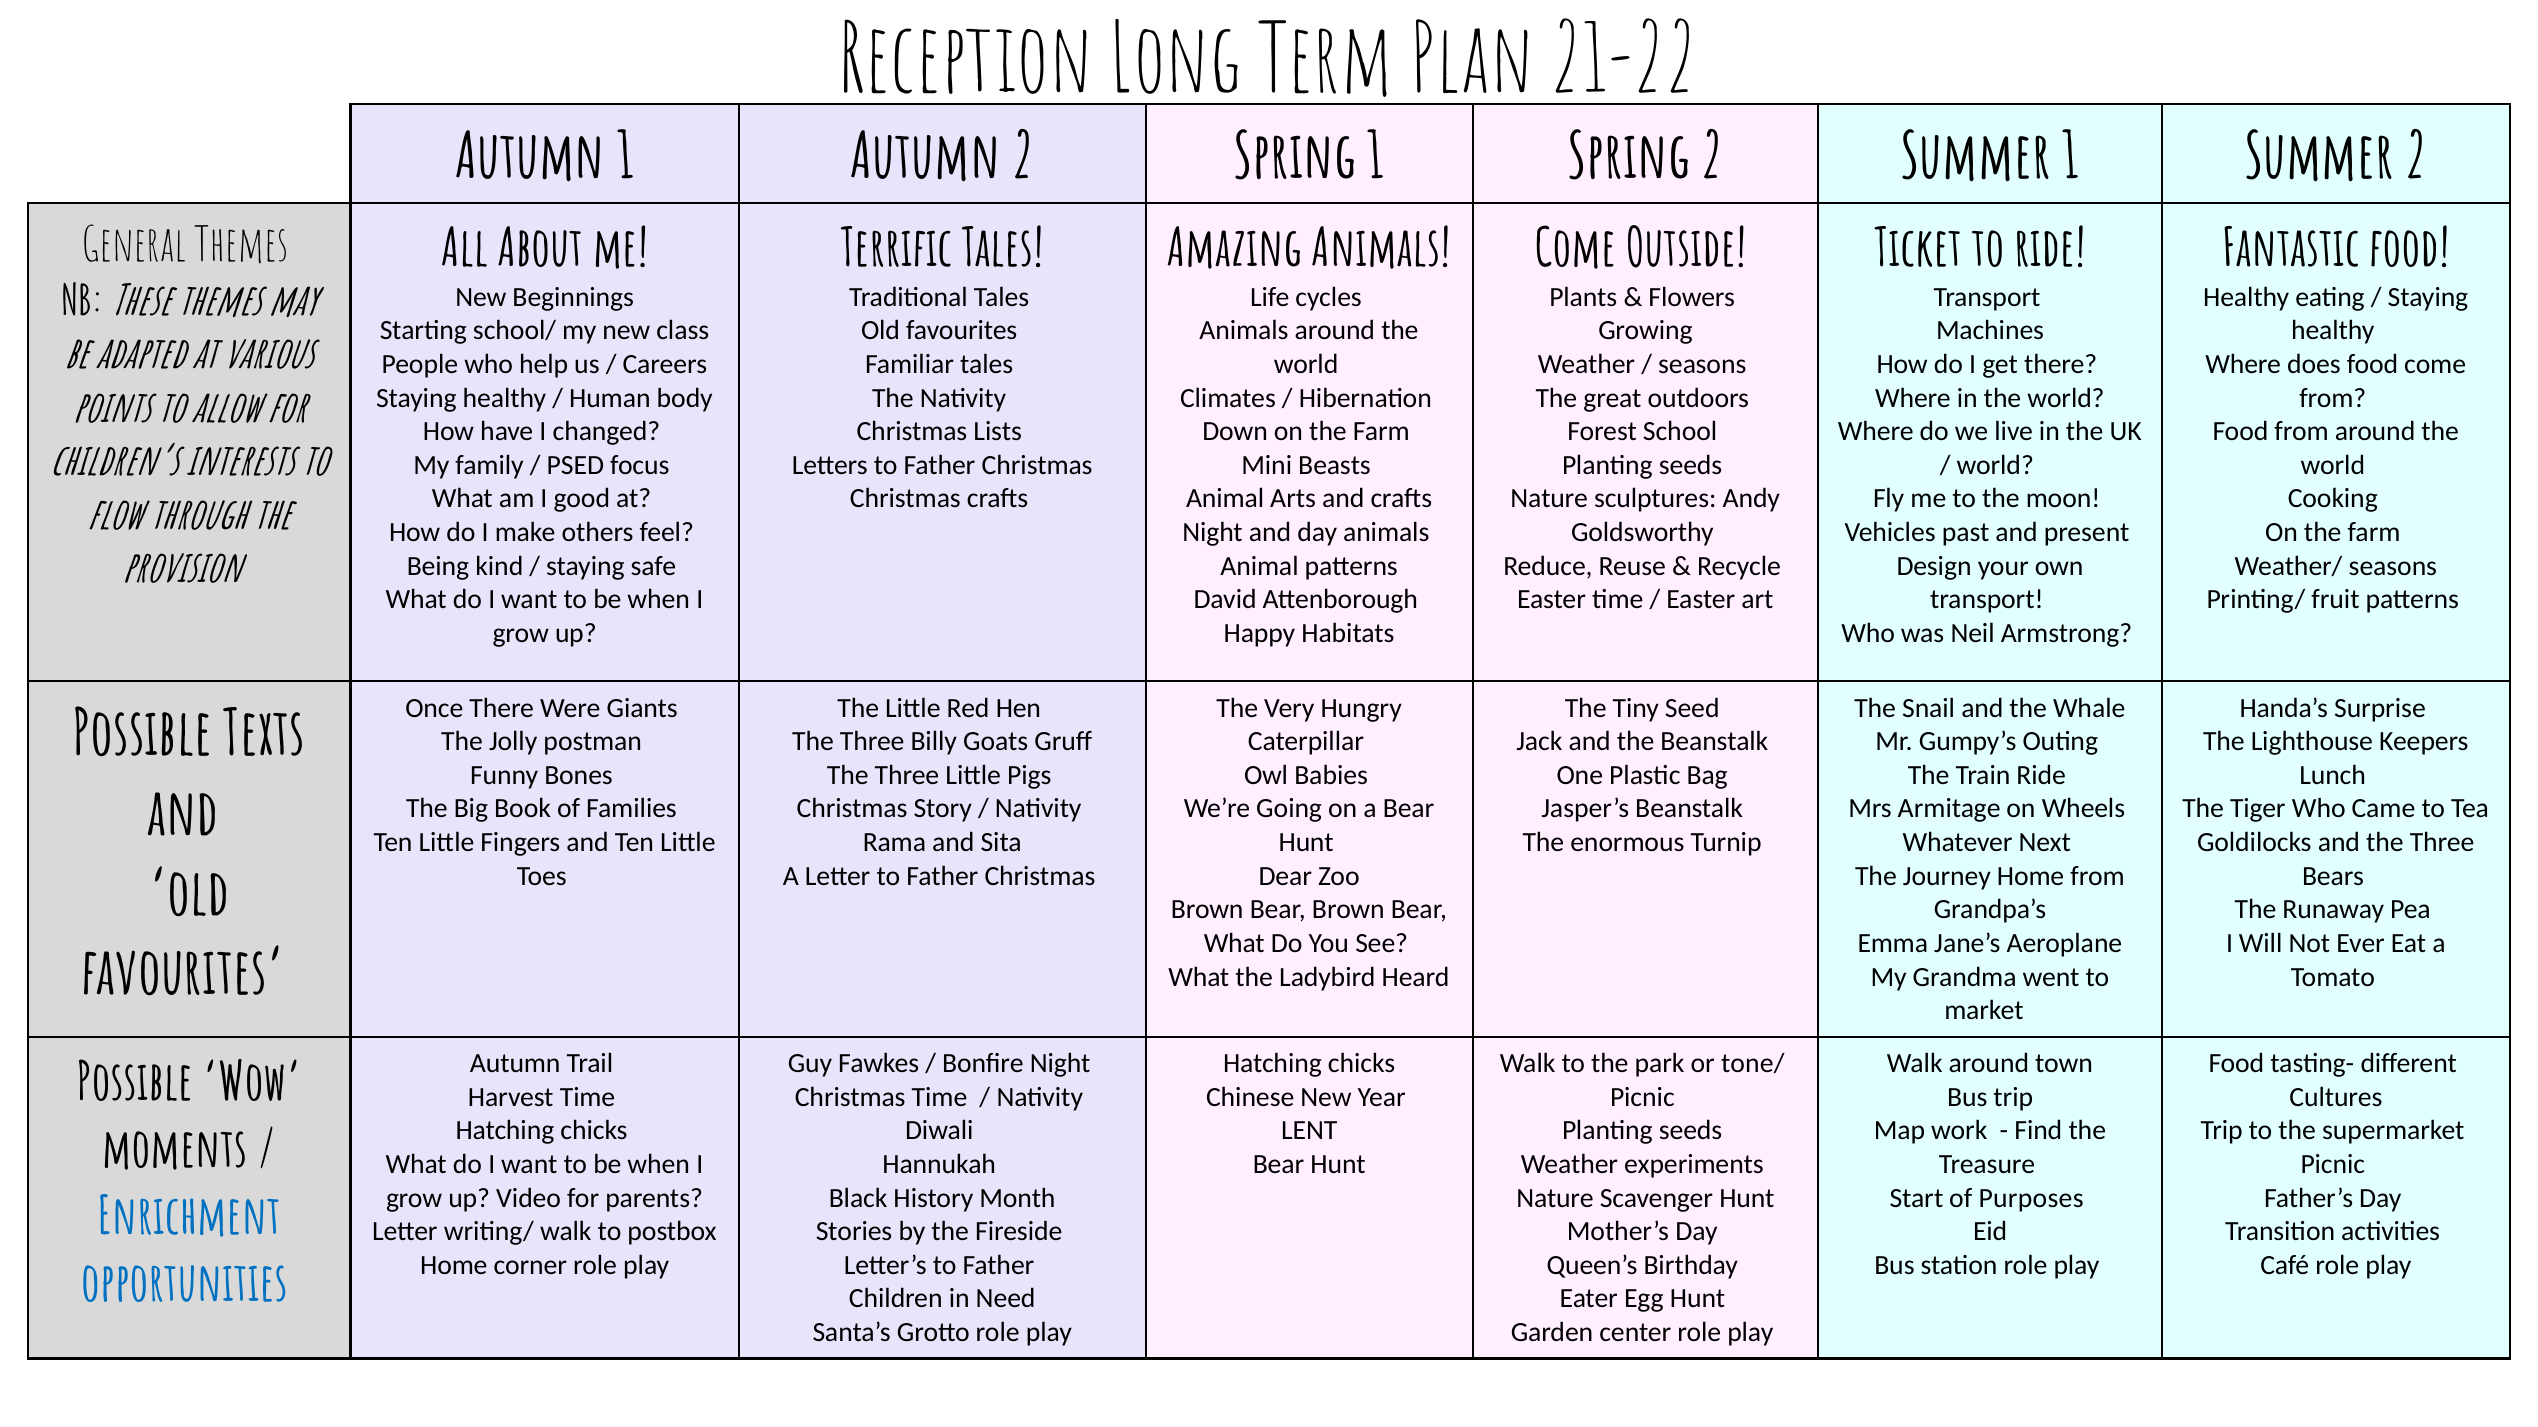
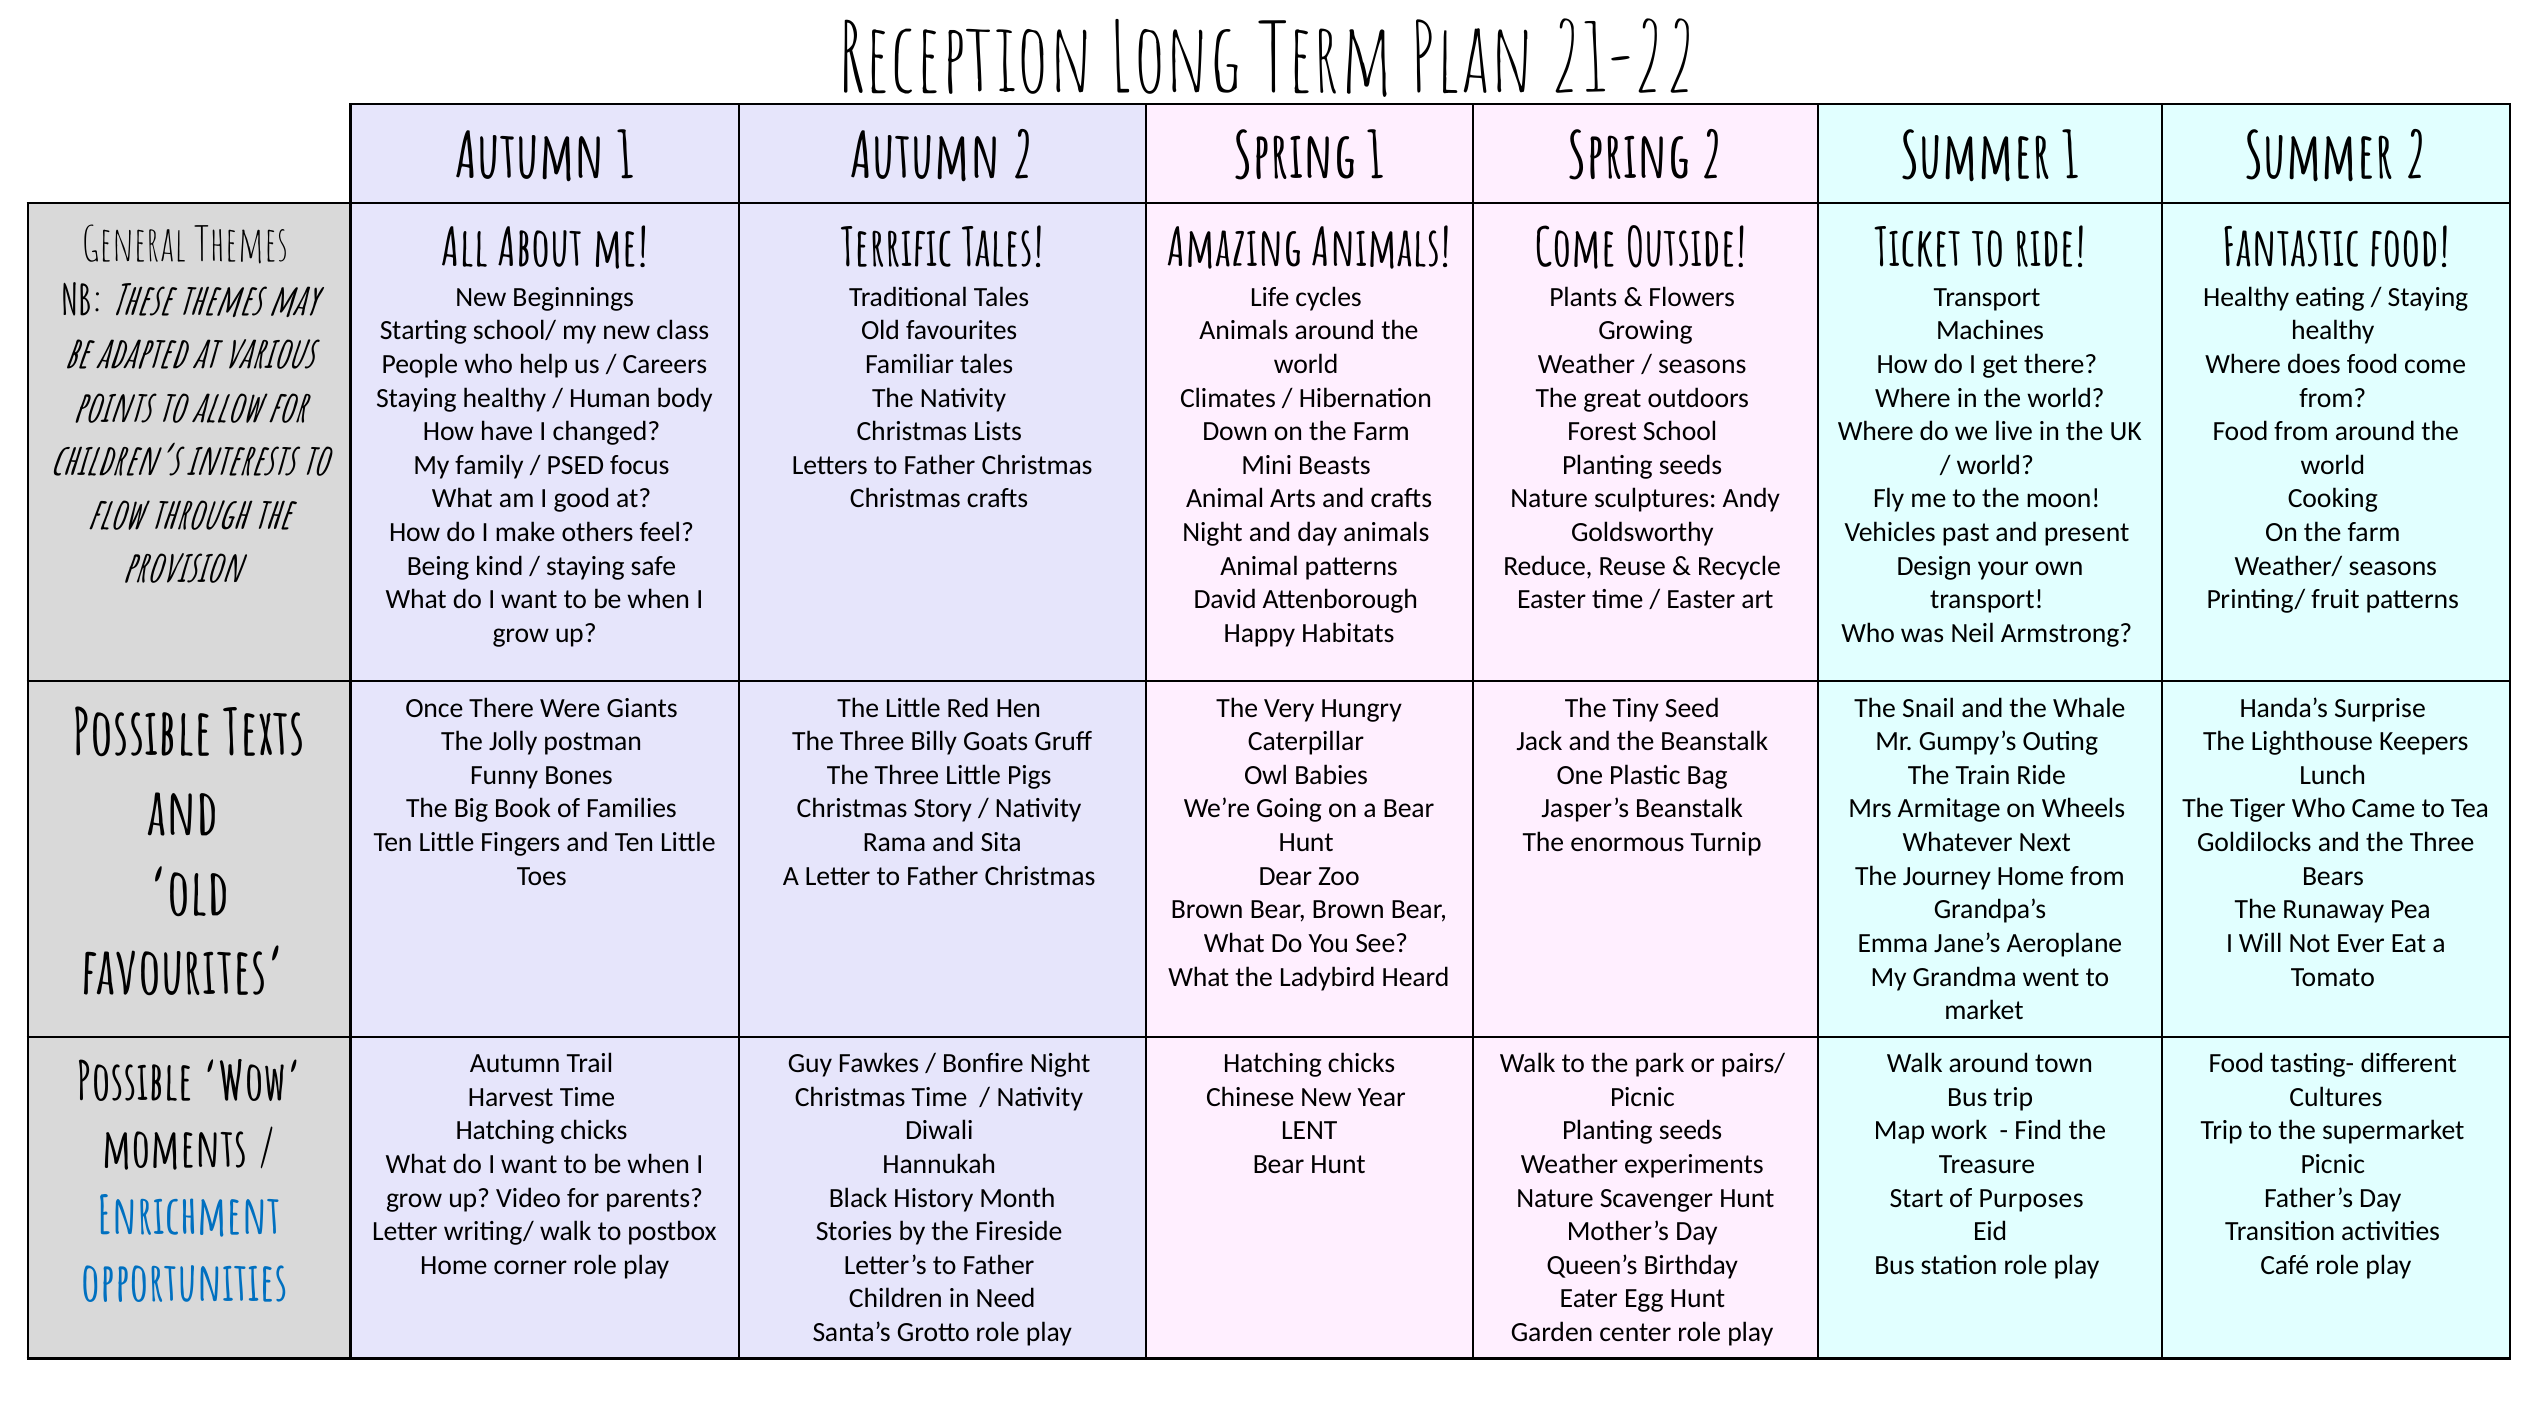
tone/: tone/ -> pairs/
